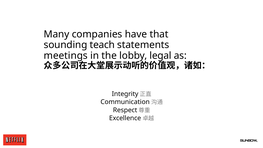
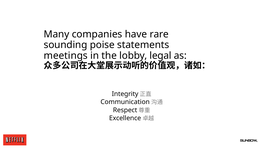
that: that -> rare
teach: teach -> poise
